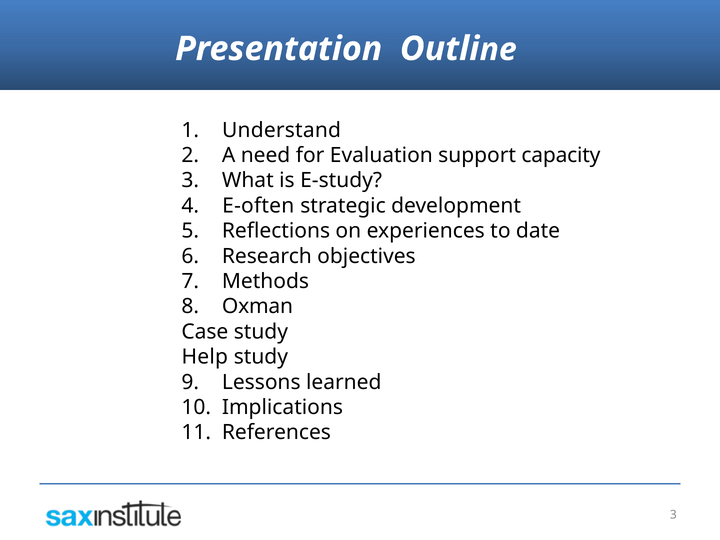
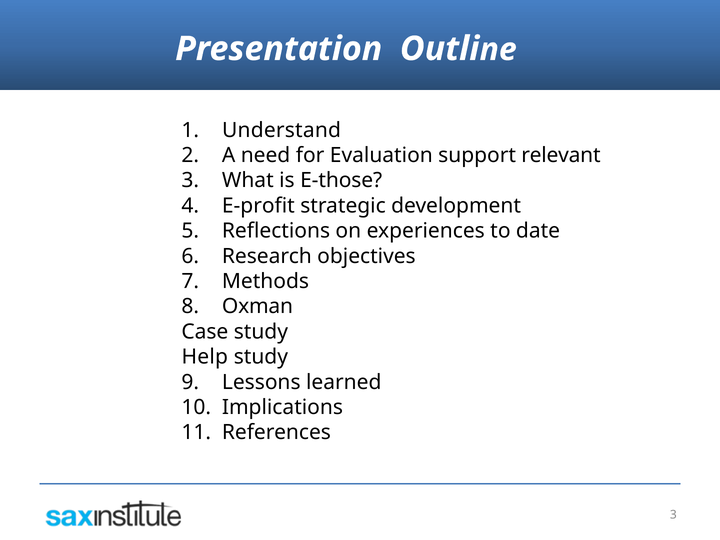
capacity: capacity -> relevant
E-study: E-study -> E-those
E-often: E-often -> E-profit
